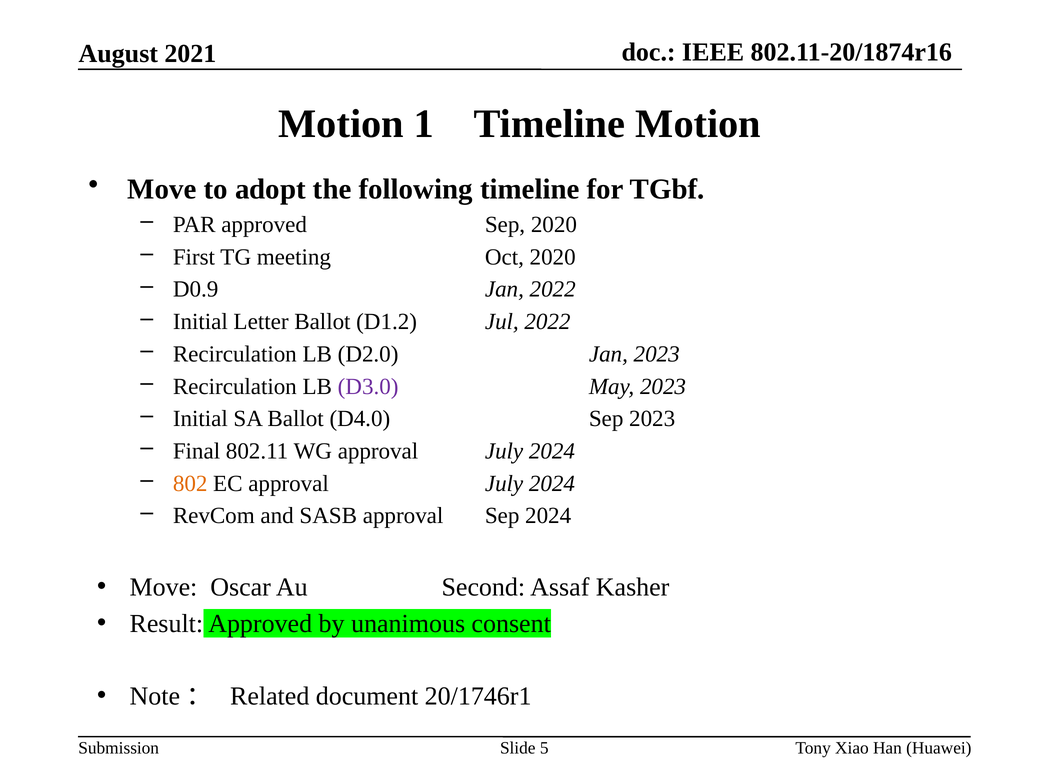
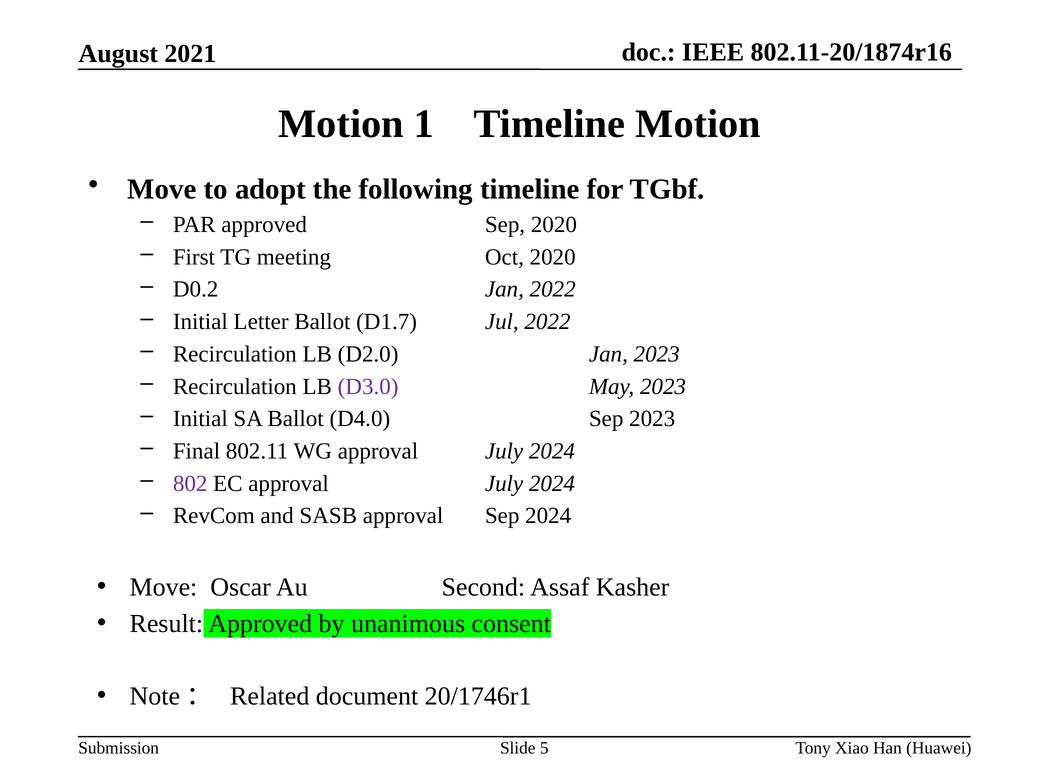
D0.9: D0.9 -> D0.2
D1.2: D1.2 -> D1.7
802 colour: orange -> purple
